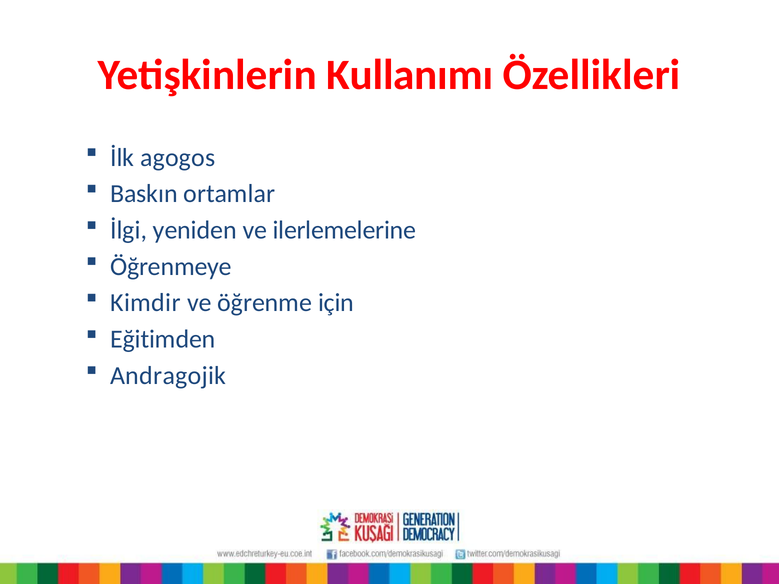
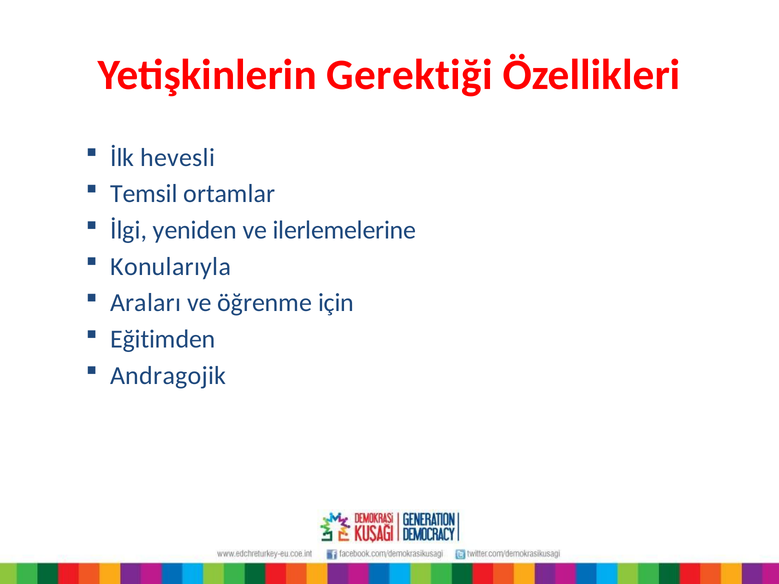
Kullanımı: Kullanımı -> Gerektiği
agogos: agogos -> hevesli
Baskın: Baskın -> Temsil
Öğrenmeye: Öğrenmeye -> Konularıyla
Kimdir: Kimdir -> Araları
